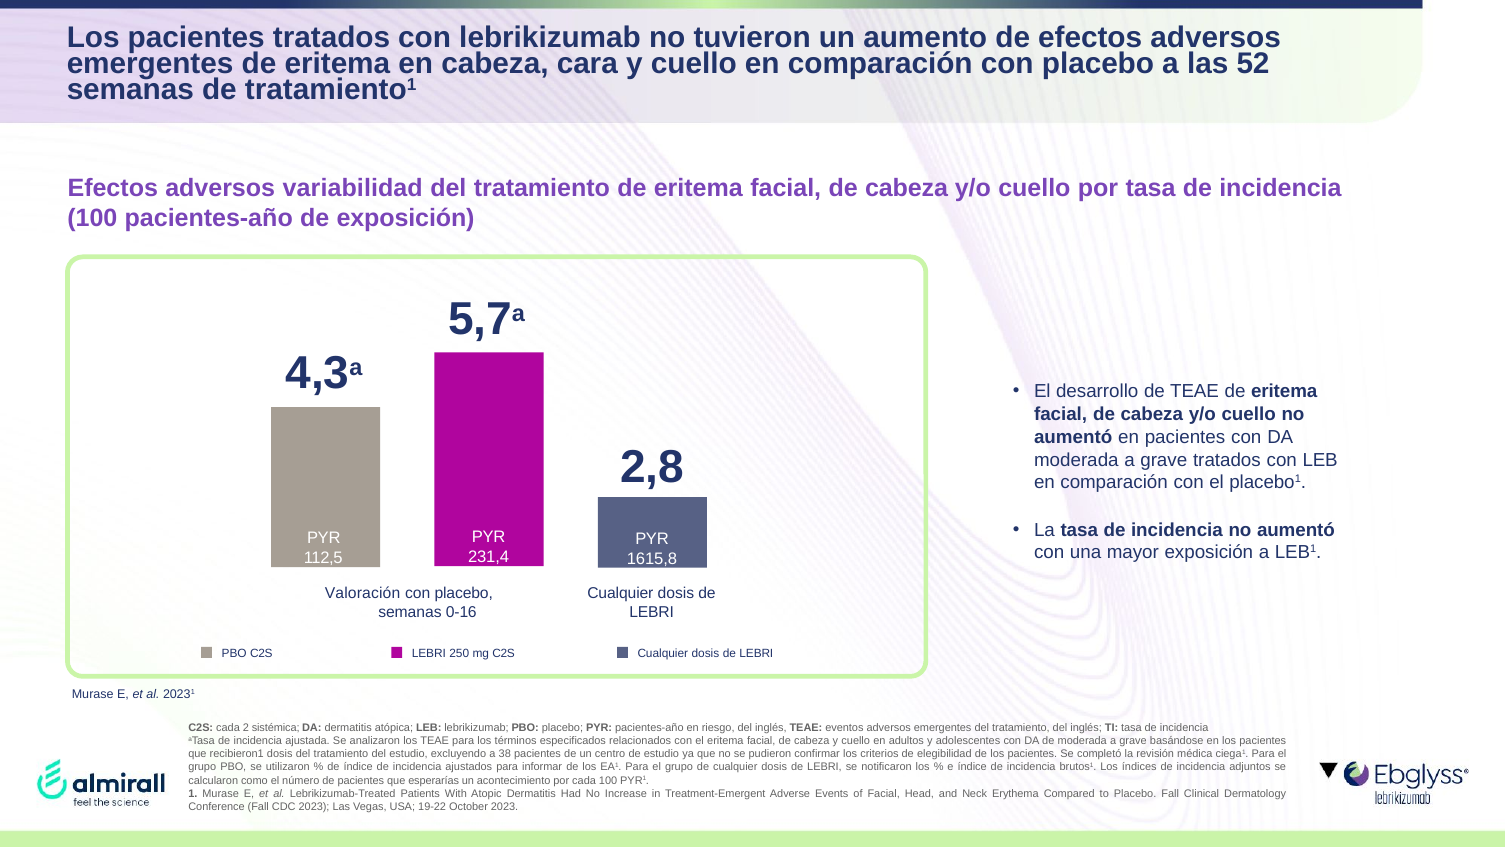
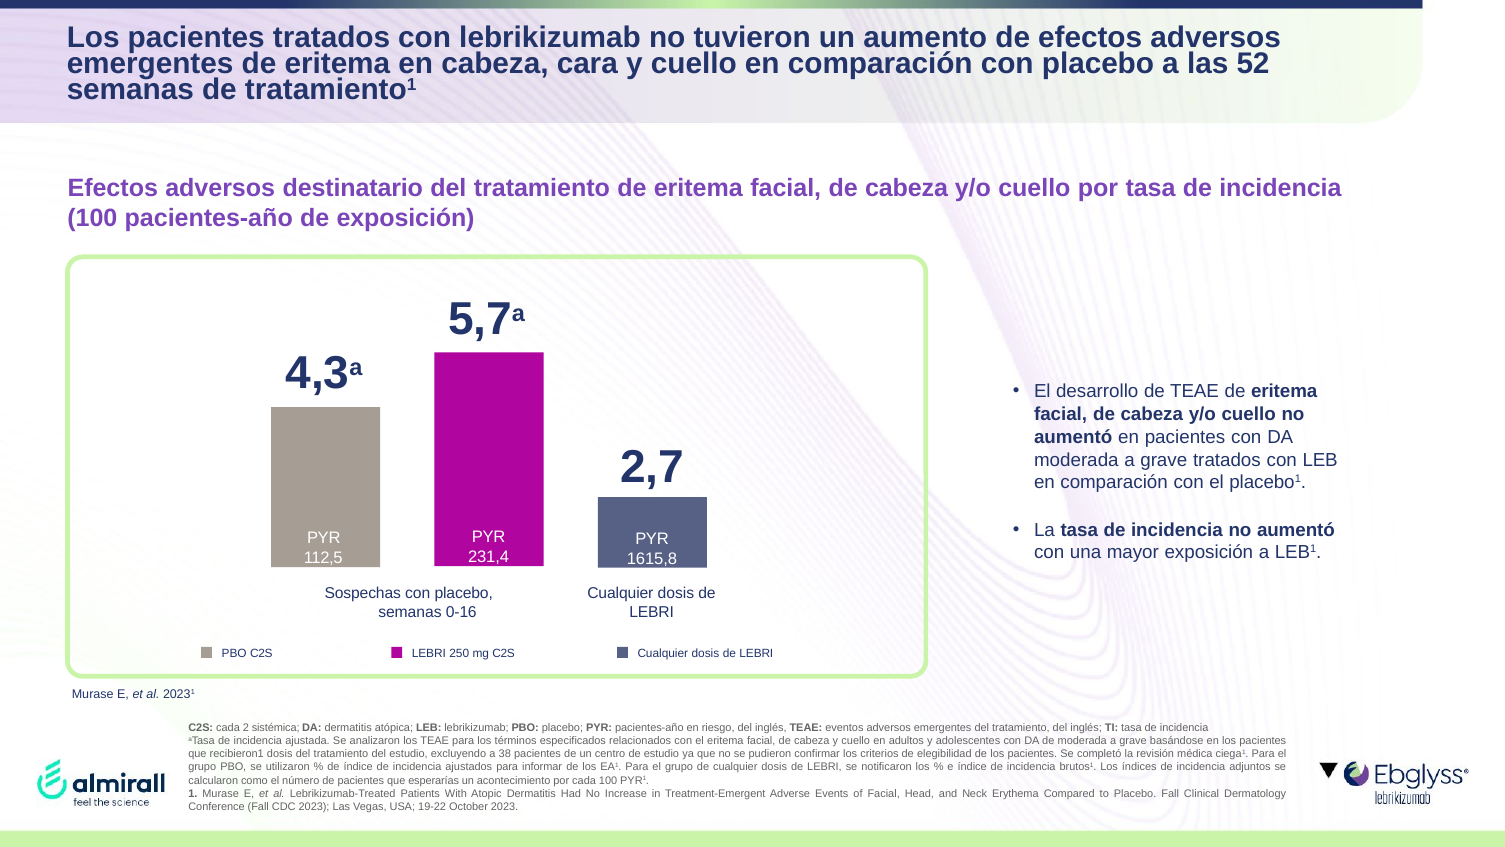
variabilidad: variabilidad -> destinatario
2,8: 2,8 -> 2,7
Valoración: Valoración -> Sospechas
